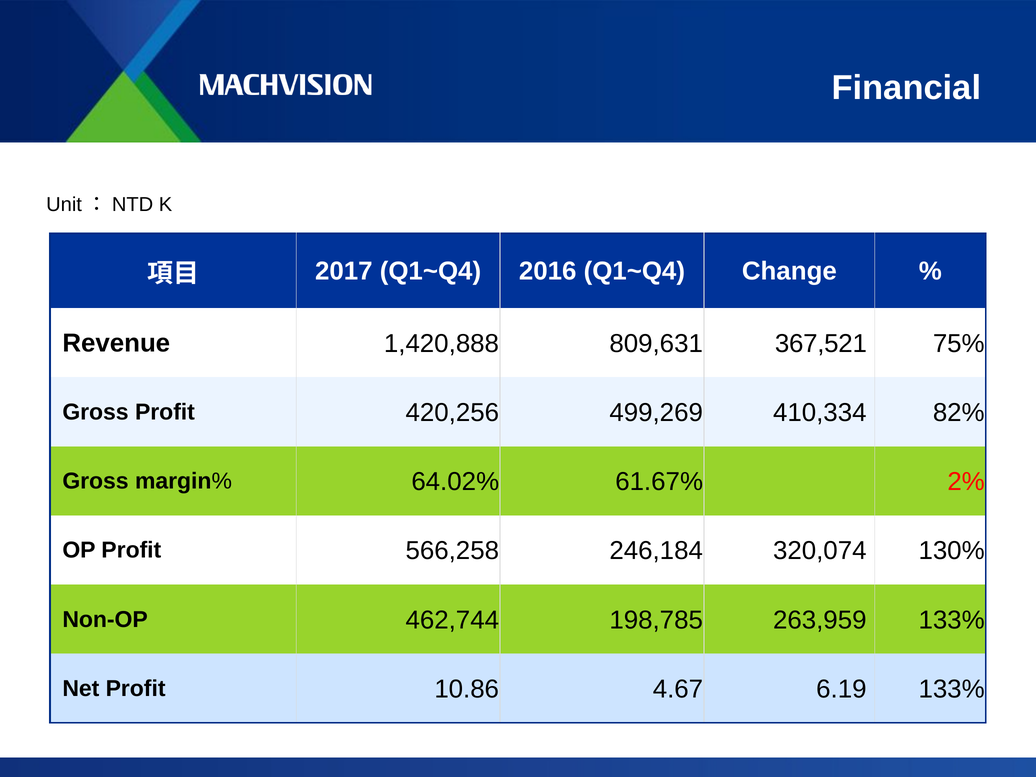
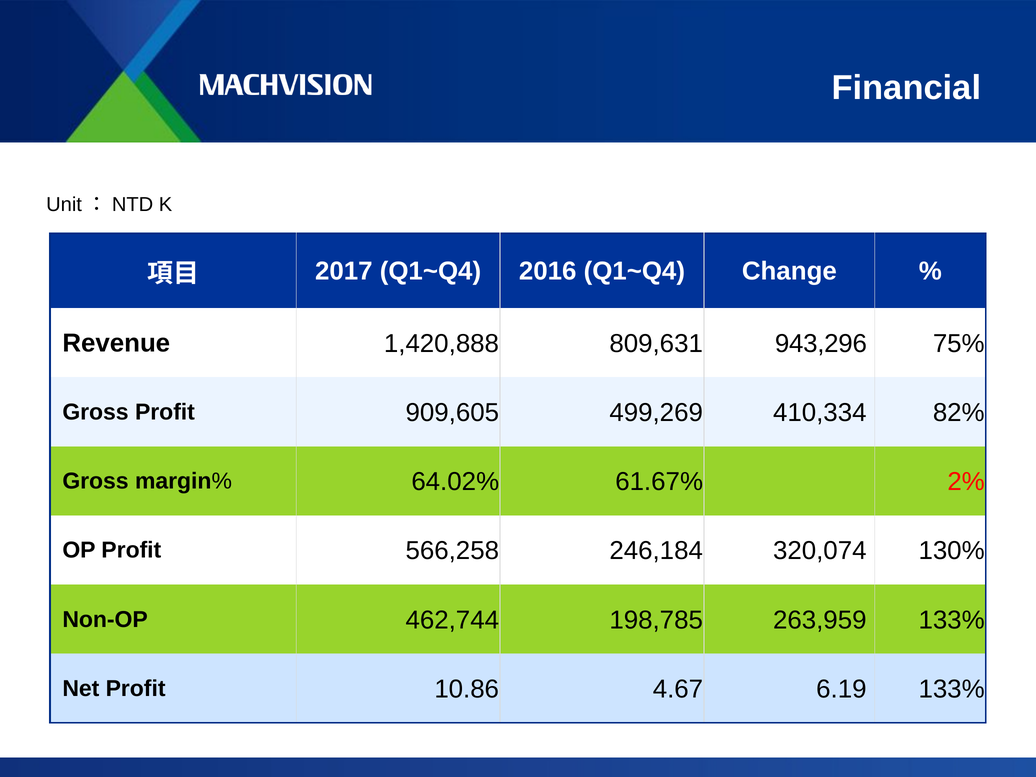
367,521: 367,521 -> 943,296
420,256: 420,256 -> 909,605
